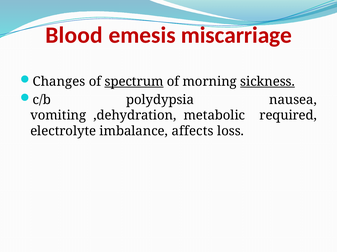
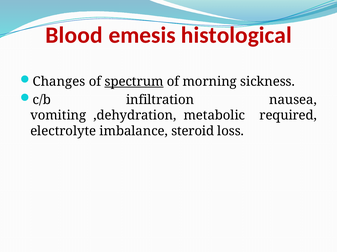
miscarriage: miscarriage -> histological
sickness underline: present -> none
polydypsia: polydypsia -> infiltration
affects: affects -> steroid
